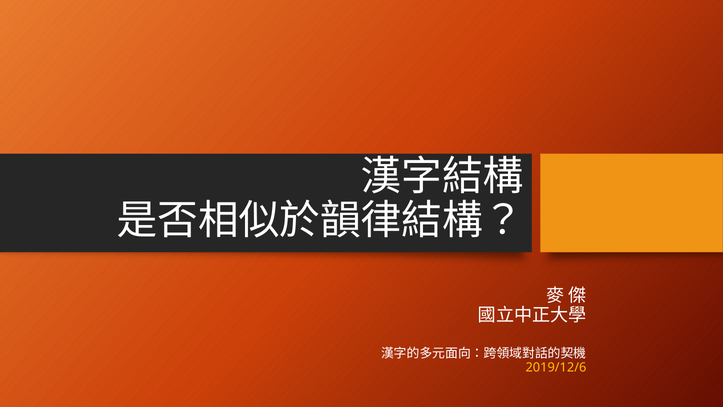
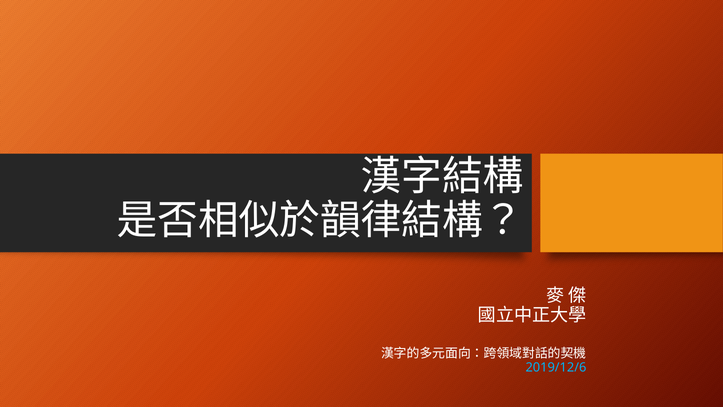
2019/12/6 colour: yellow -> light blue
